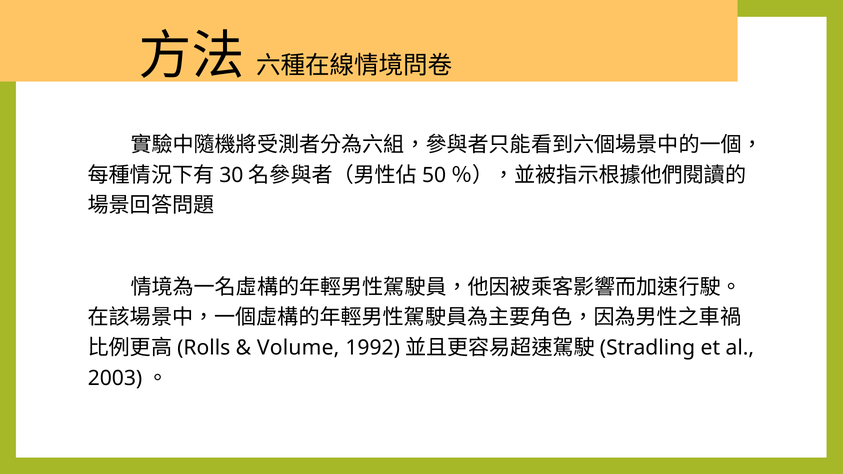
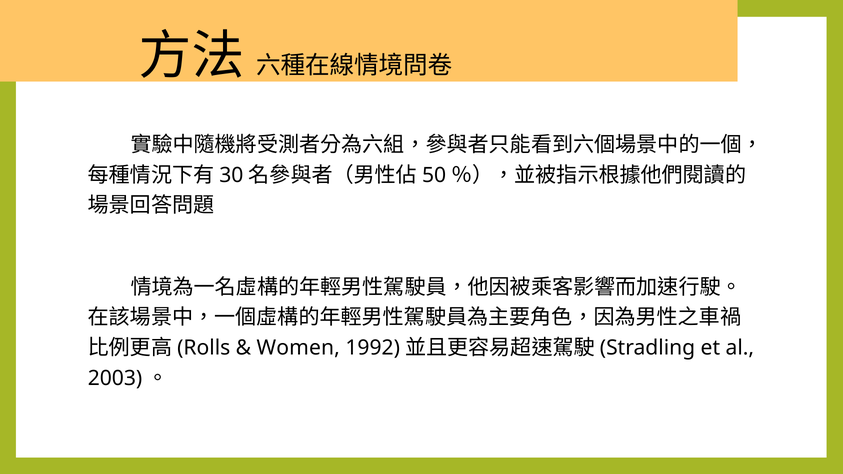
Volume: Volume -> Women
